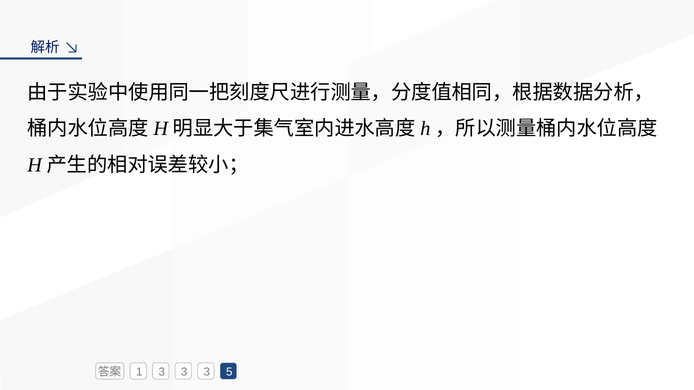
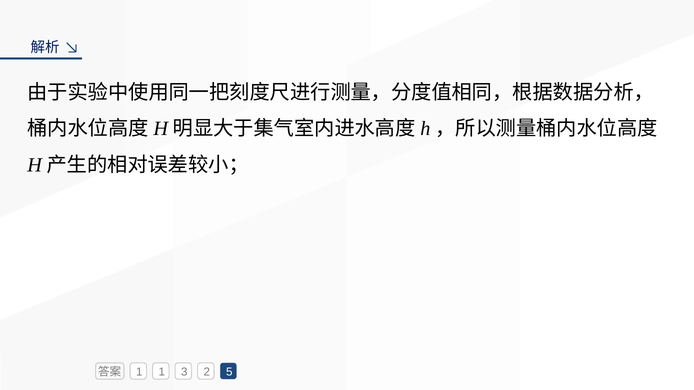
1 3: 3 -> 1
3 at (207, 372): 3 -> 2
